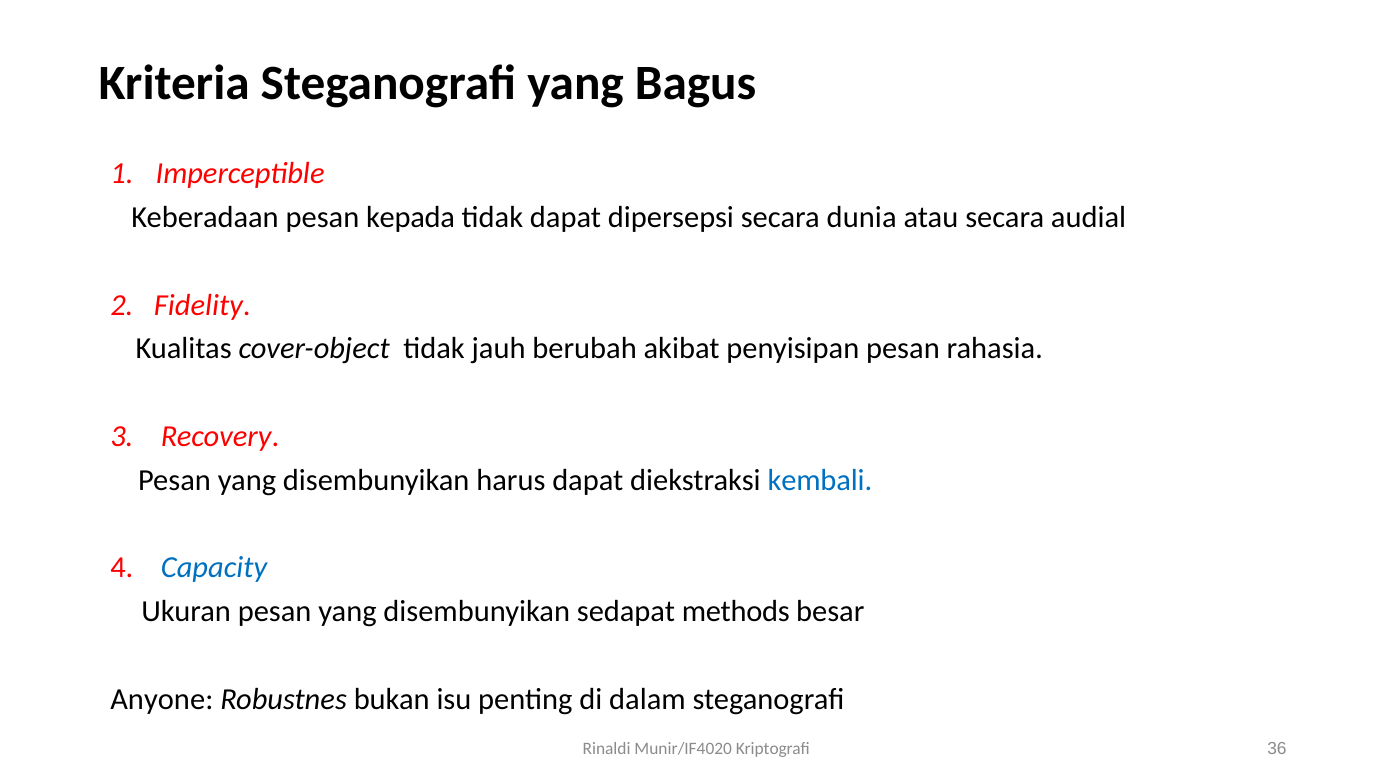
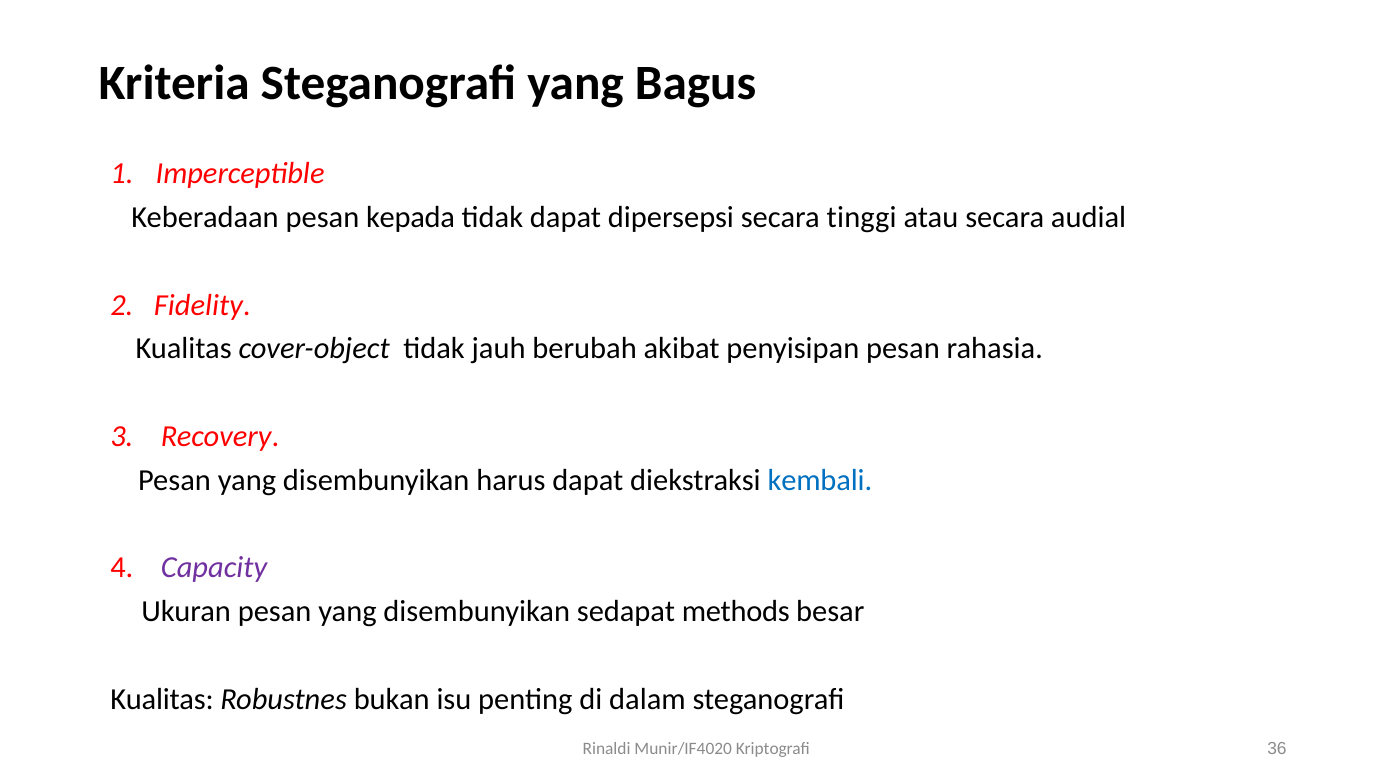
dunia: dunia -> tinggi
Capacity colour: blue -> purple
Anyone at (162, 699): Anyone -> Kualitas
